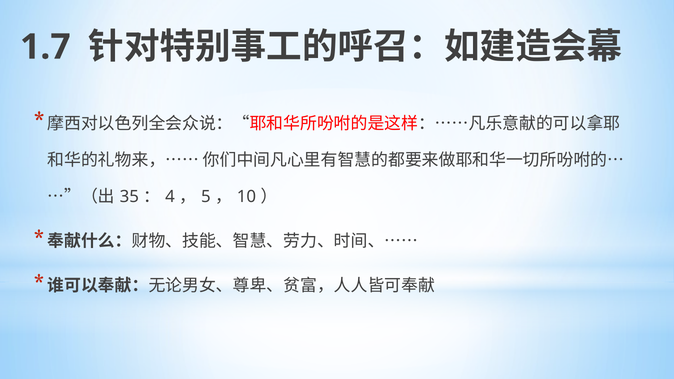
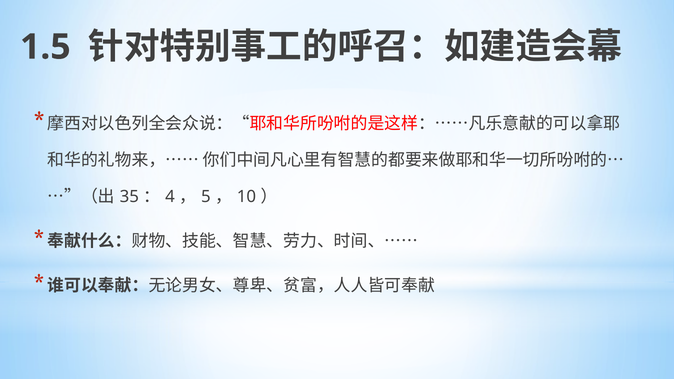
1.7: 1.7 -> 1.5
